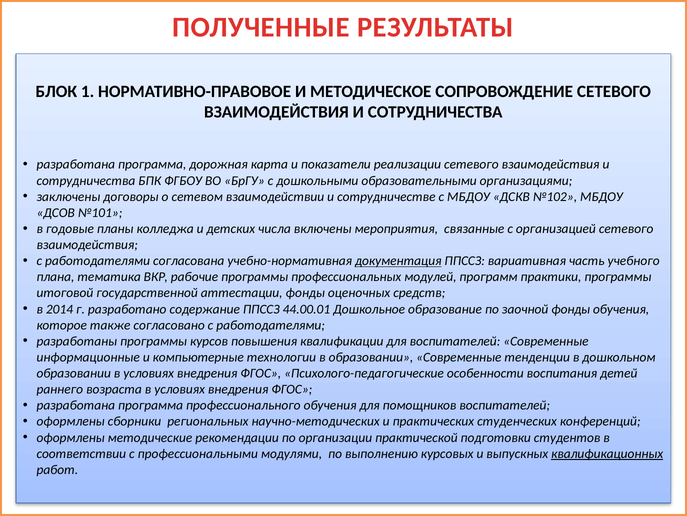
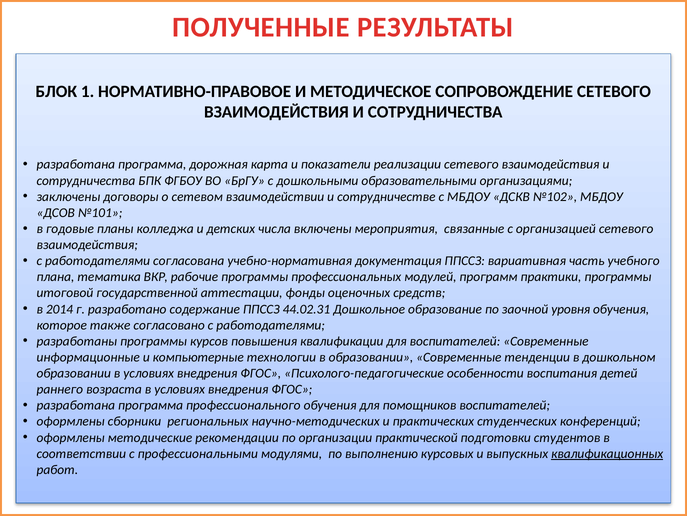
документация underline: present -> none
44.00.01: 44.00.01 -> 44.02.31
заочной фонды: фонды -> уровня
